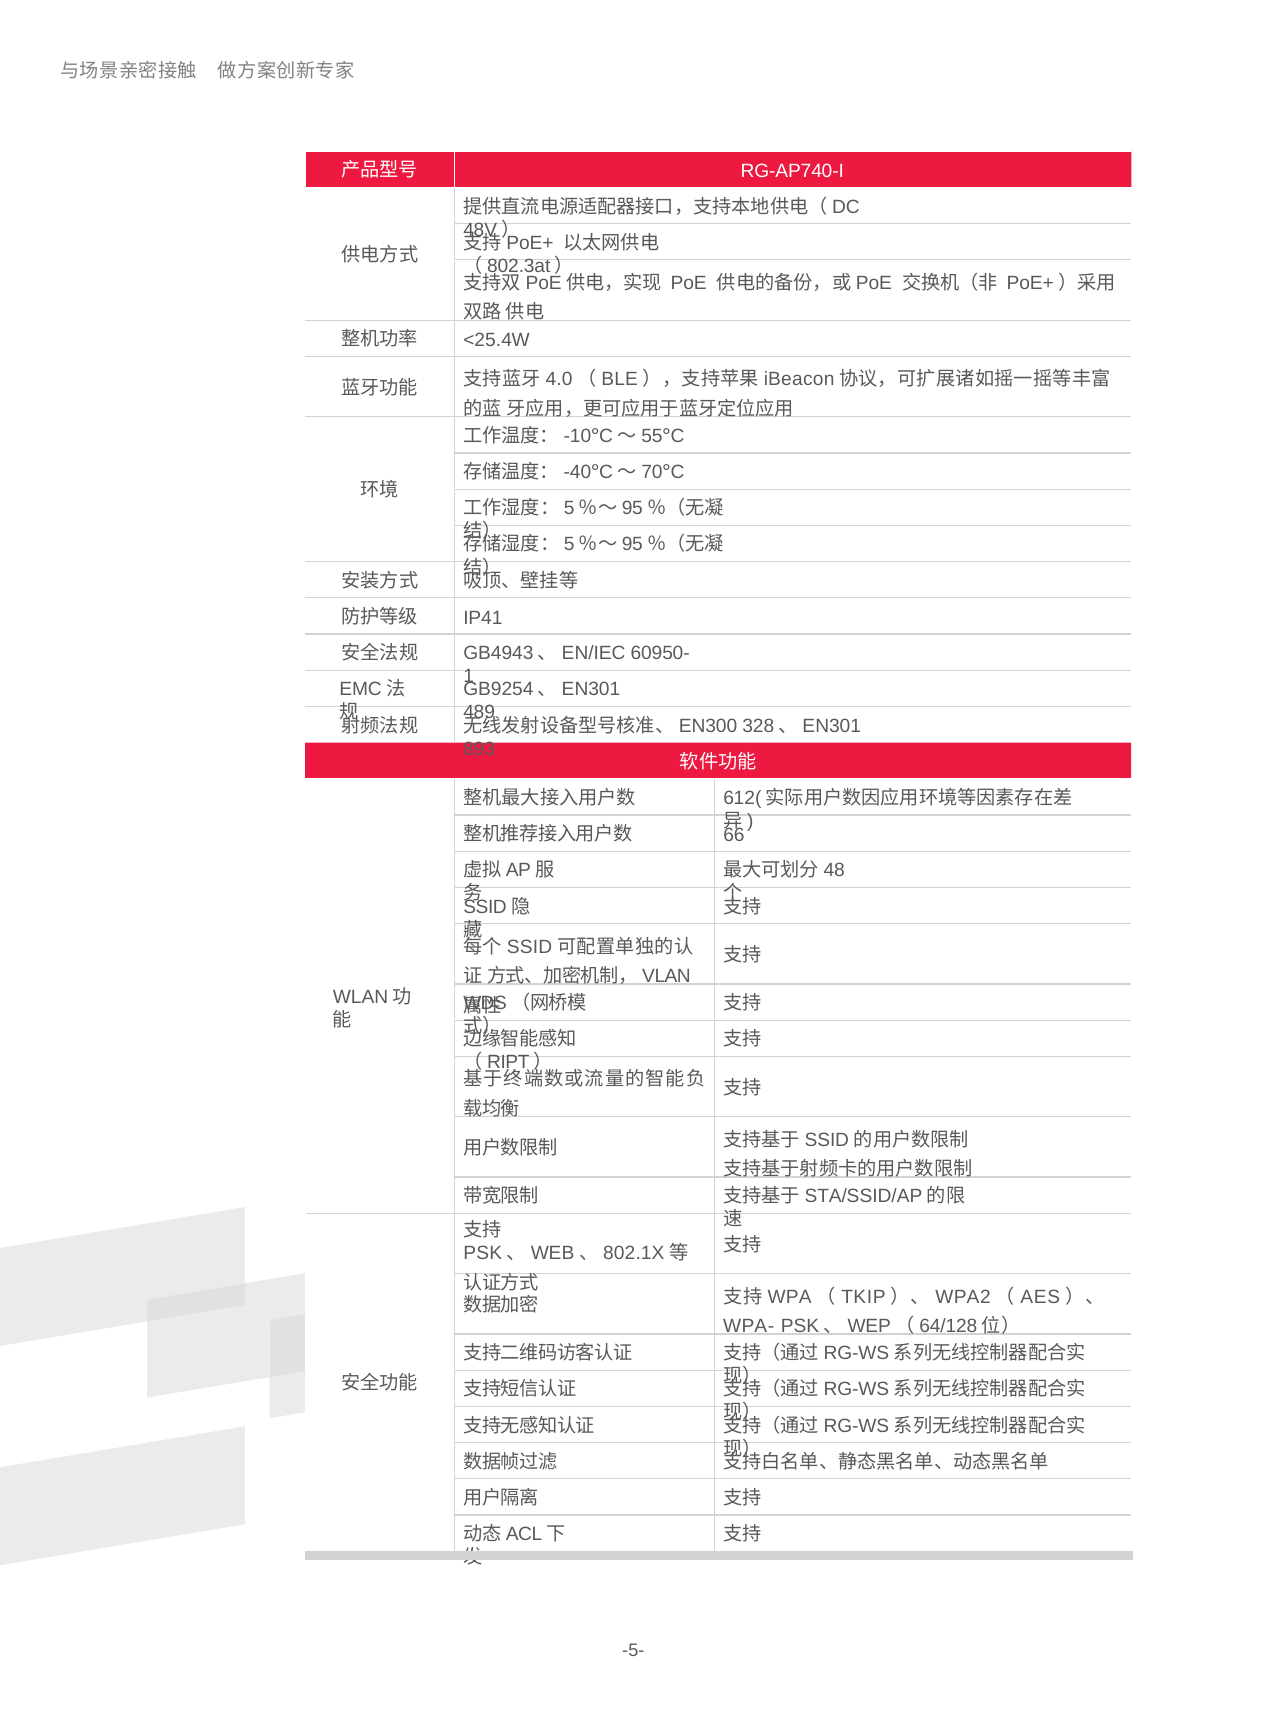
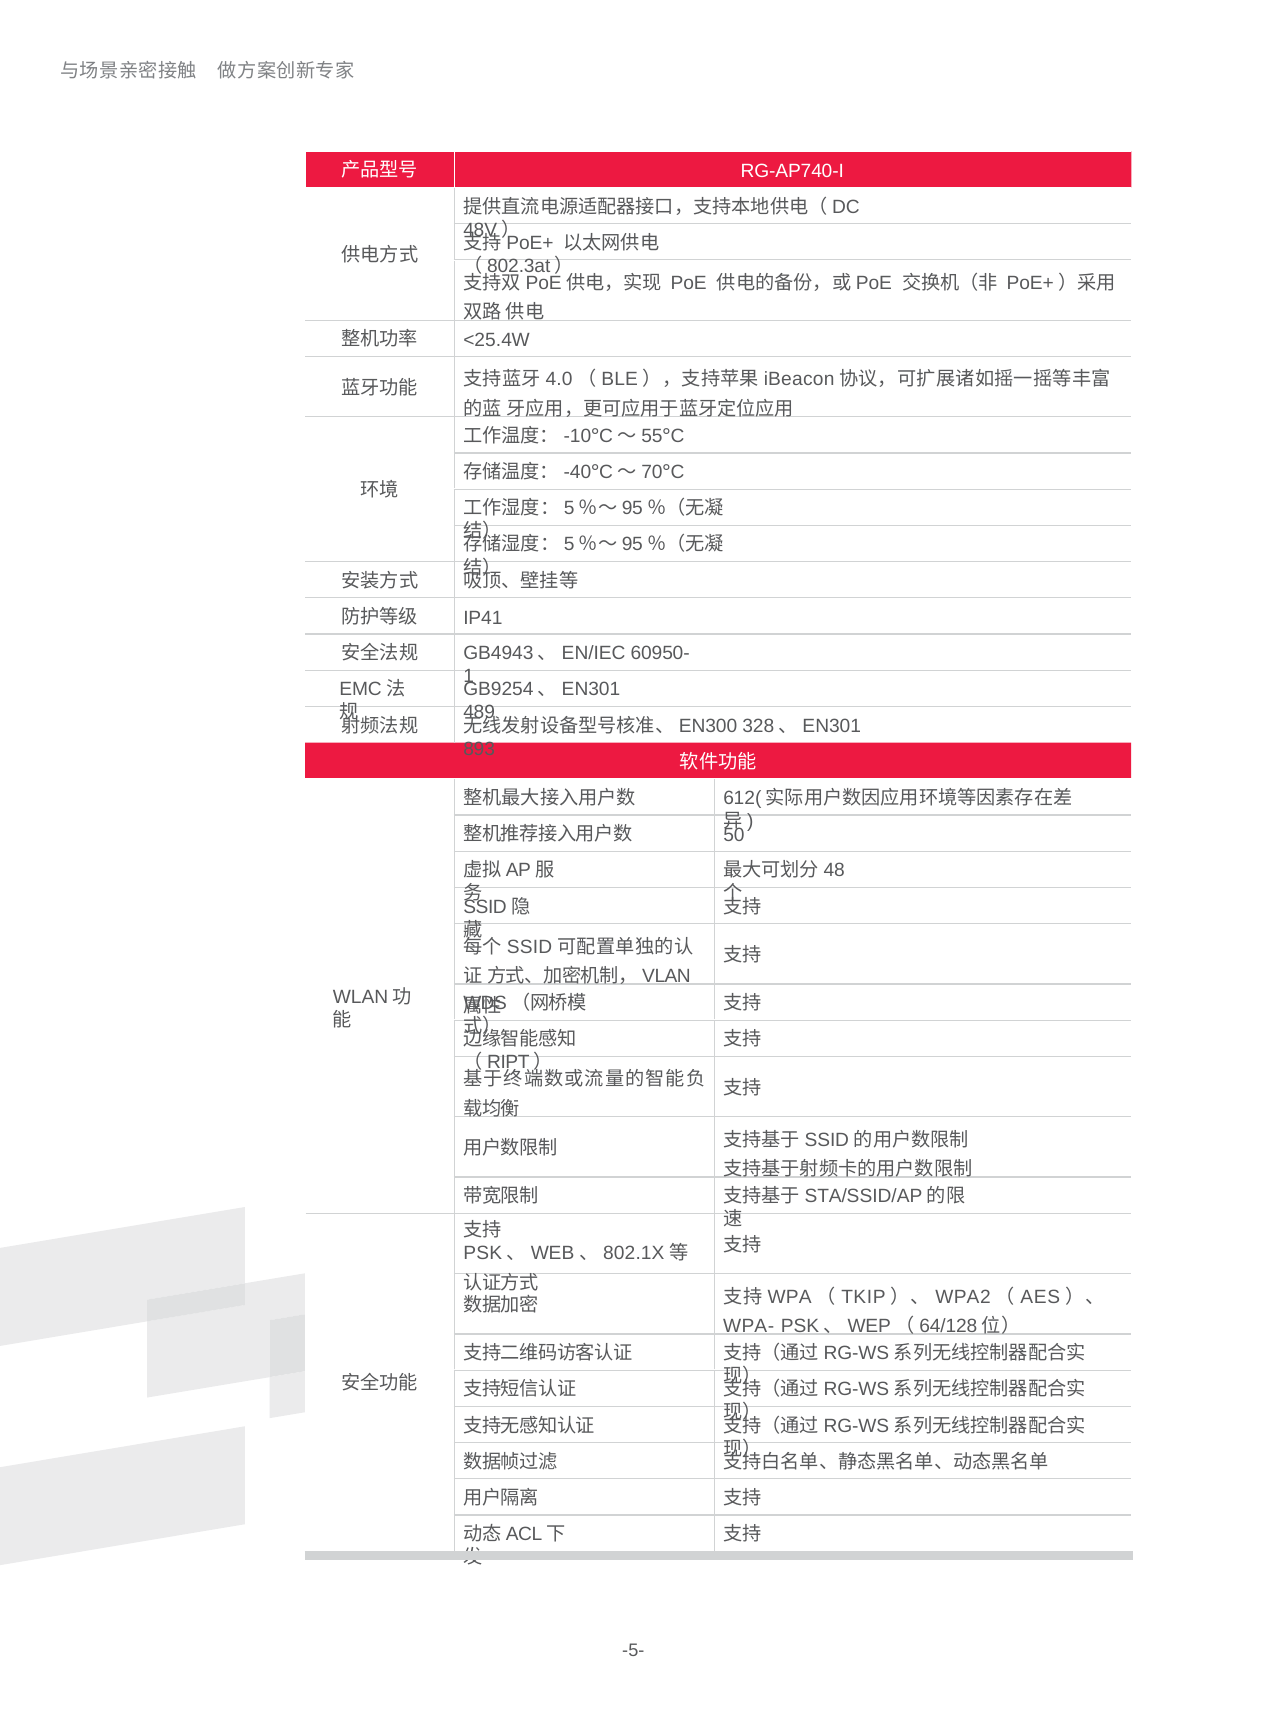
66: 66 -> 50
